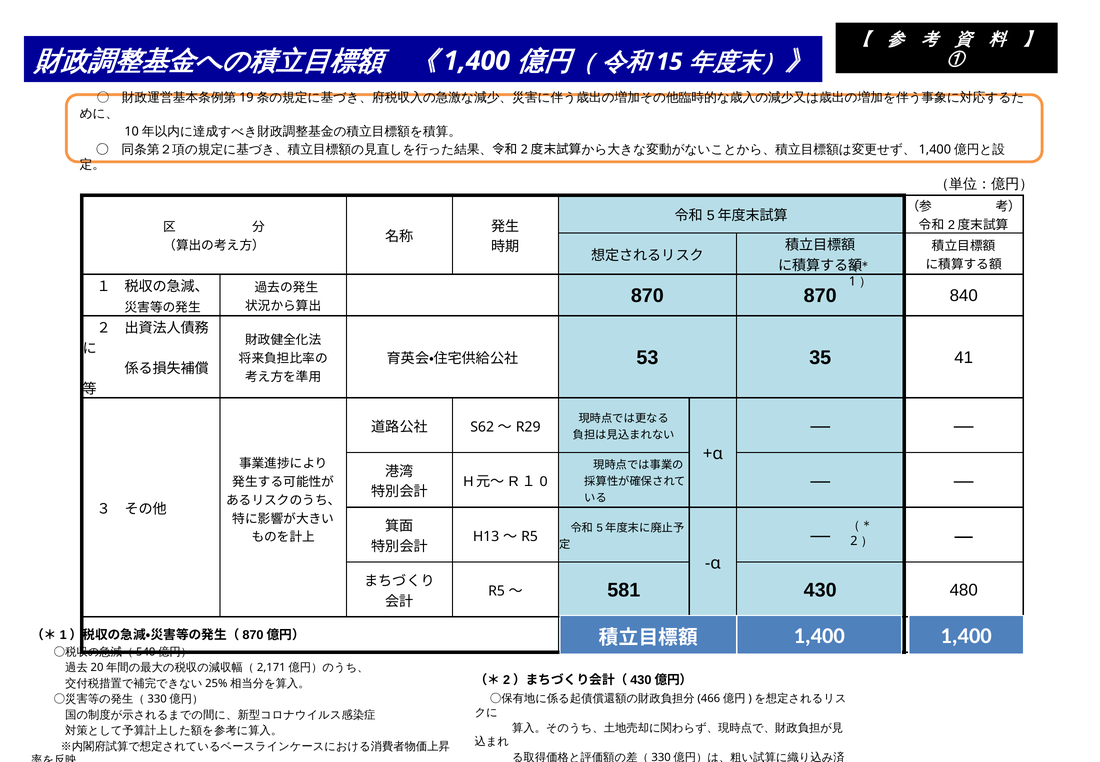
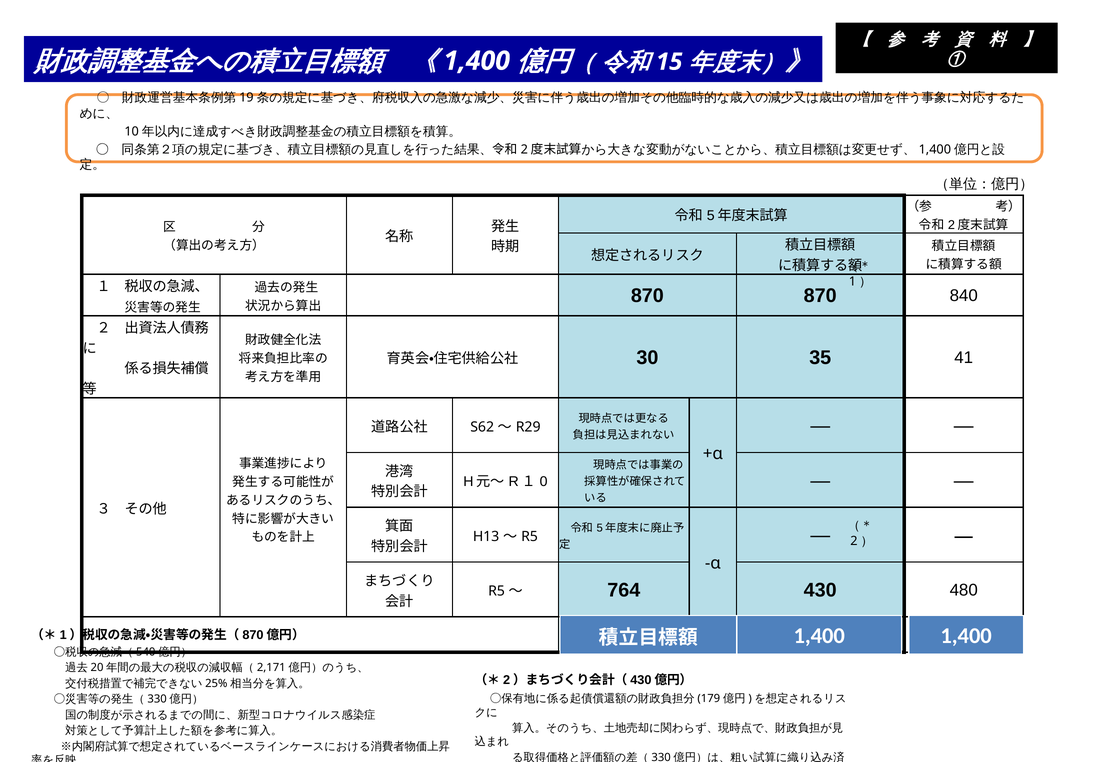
53: 53 -> 30
581: 581 -> 764
466: 466 -> 179
